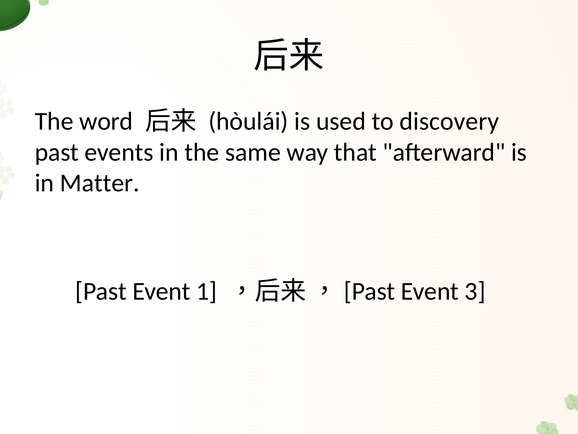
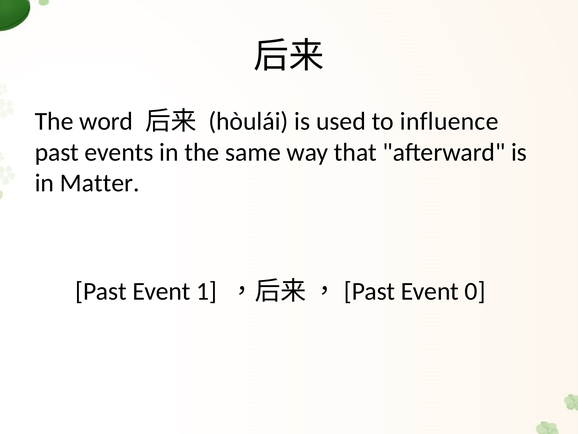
discovery: discovery -> influence
3: 3 -> 0
